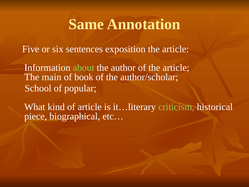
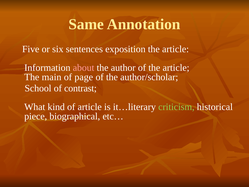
about colour: light green -> pink
book: book -> page
popular: popular -> contrast
